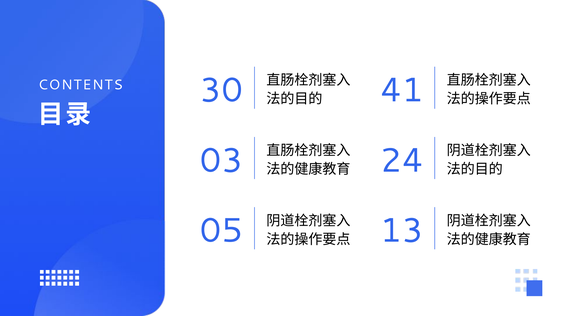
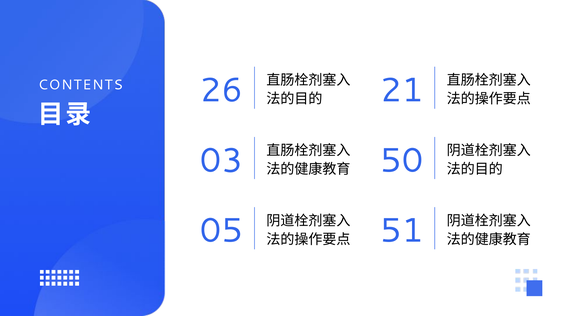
30: 30 -> 26
41: 41 -> 21
24: 24 -> 50
13: 13 -> 51
